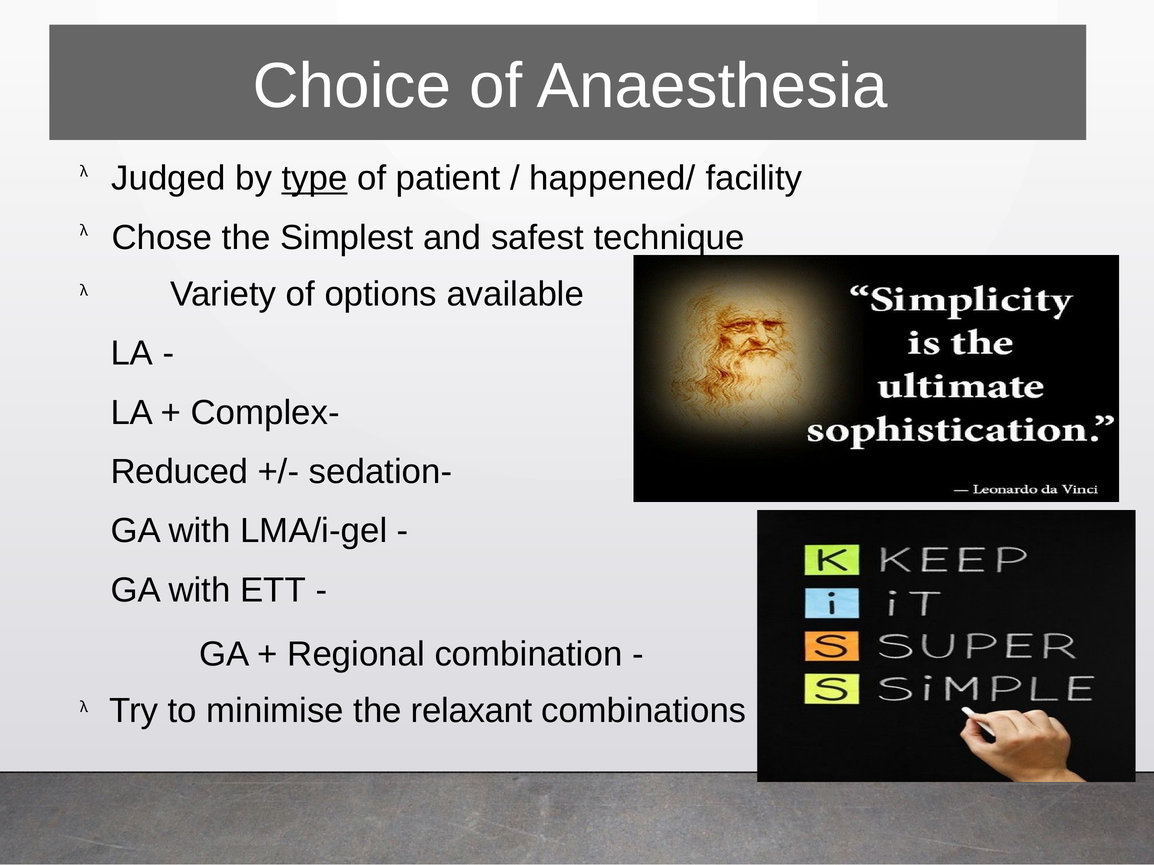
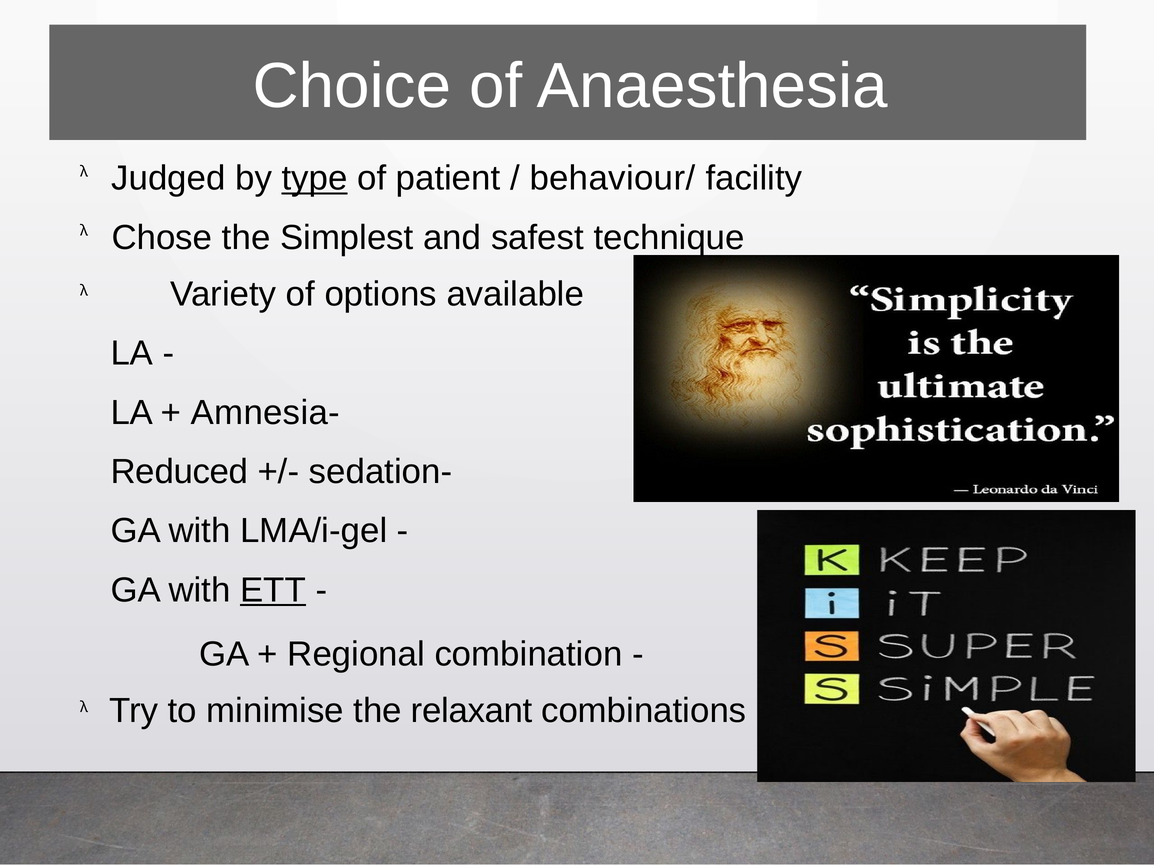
happened/: happened/ -> behaviour/
Complex: Complex -> Amnesia
ETT underline: none -> present
